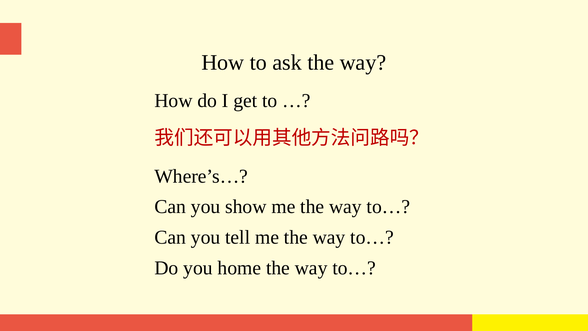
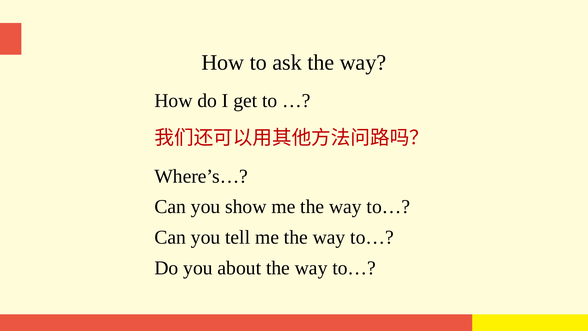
home: home -> about
